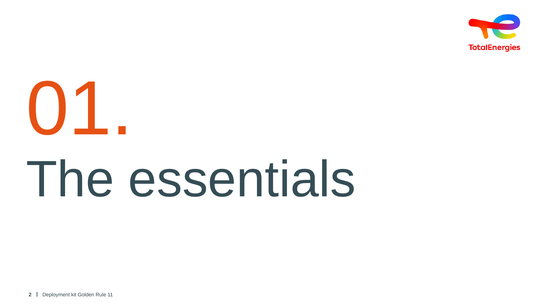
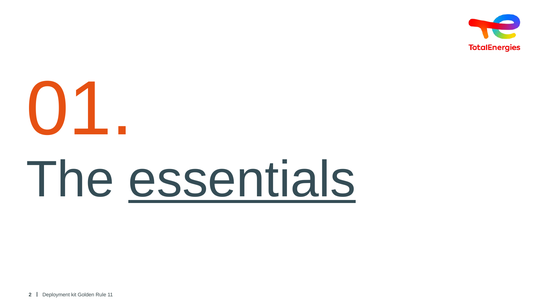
essentials underline: none -> present
